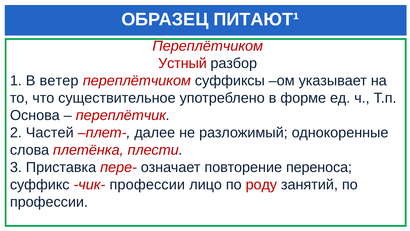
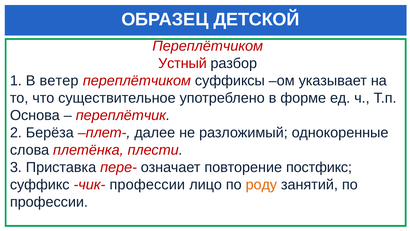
ПИТАЮТ¹: ПИТАЮТ¹ -> ДЕТСКОЙ
Частей: Частей -> Берёза
переноса: переноса -> постфикс
роду colour: red -> orange
